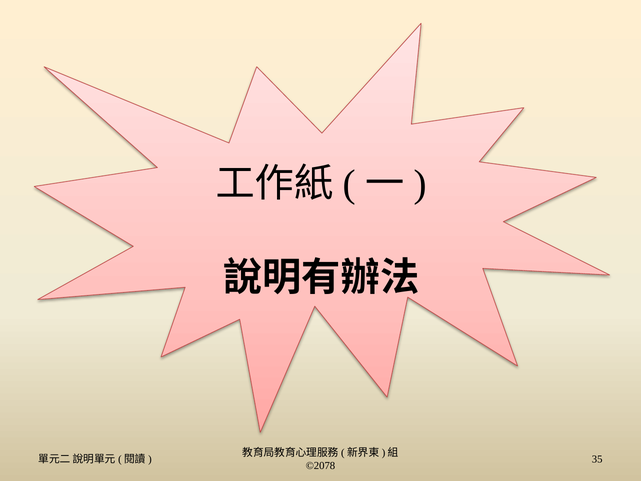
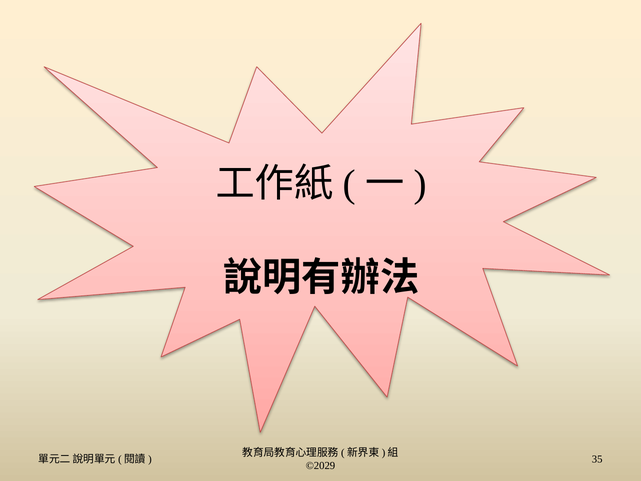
©2078: ©2078 -> ©2029
